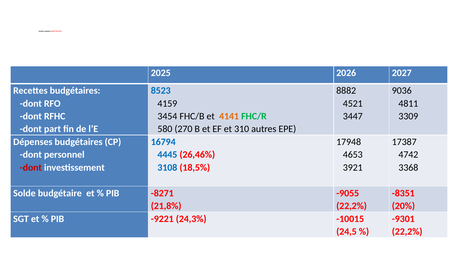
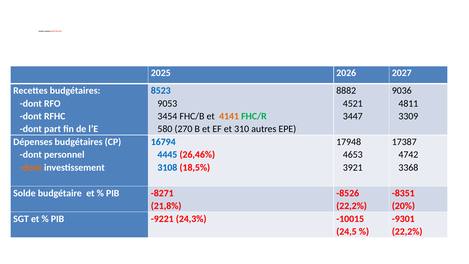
4159: 4159 -> 9053
dont at (31, 167) colour: red -> orange
-9055: -9055 -> -8526
